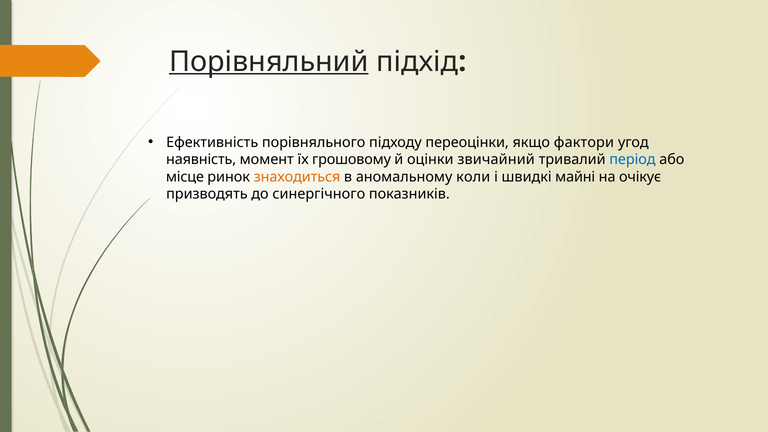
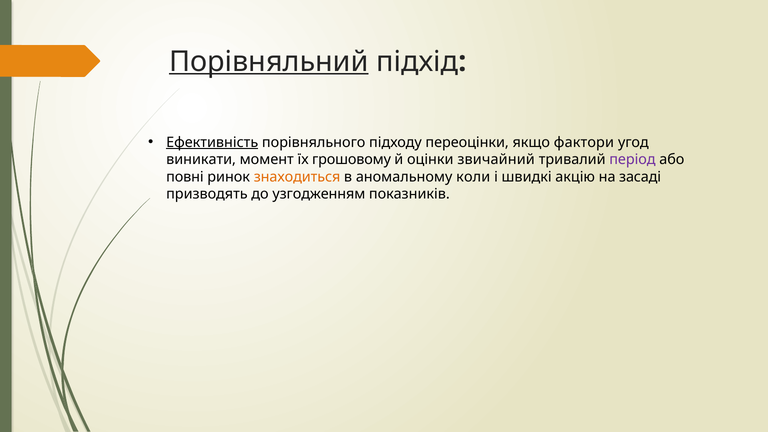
Ефективність underline: none -> present
наявність: наявність -> виникати
період colour: blue -> purple
місце: місце -> повні
майні: майні -> акцію
очікує: очікує -> засаді
синергічного: синергічного -> узгодженням
